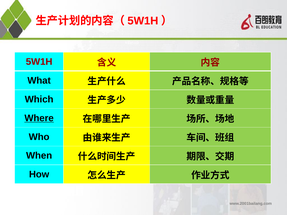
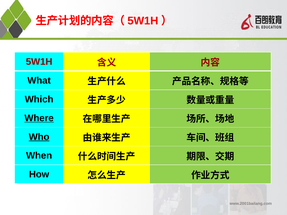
Who underline: none -> present
